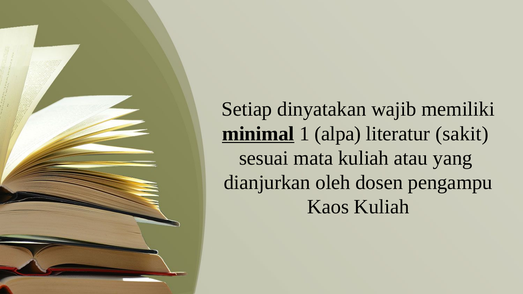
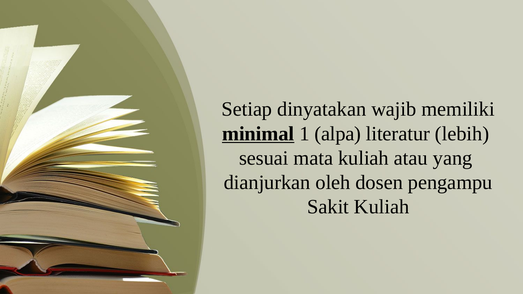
sakit: sakit -> lebih
Kaos: Kaos -> Sakit
